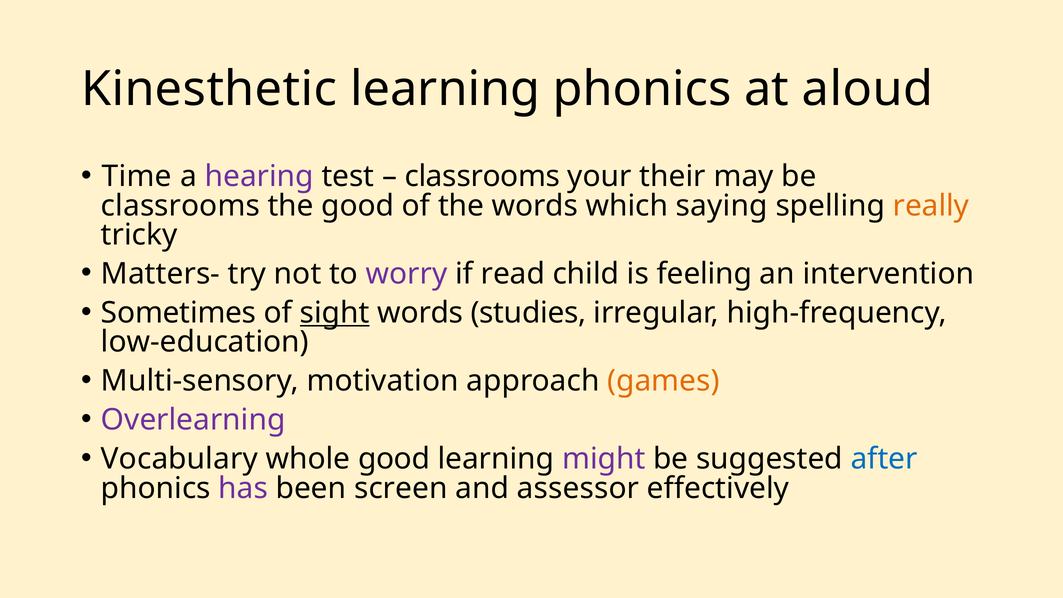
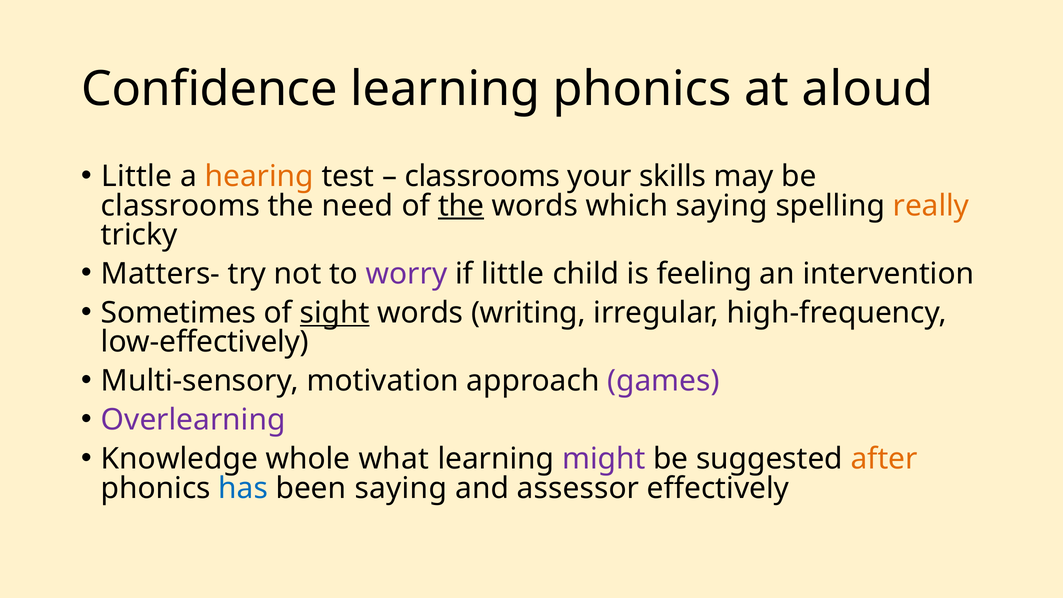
Kinesthetic: Kinesthetic -> Confidence
Time at (137, 177): Time -> Little
hearing colour: purple -> orange
their: their -> skills
the good: good -> need
the at (461, 206) underline: none -> present
if read: read -> little
studies: studies -> writing
low-education: low-education -> low-effectively
games colour: orange -> purple
Vocabulary: Vocabulary -> Knowledge
whole good: good -> what
after colour: blue -> orange
has colour: purple -> blue
been screen: screen -> saying
